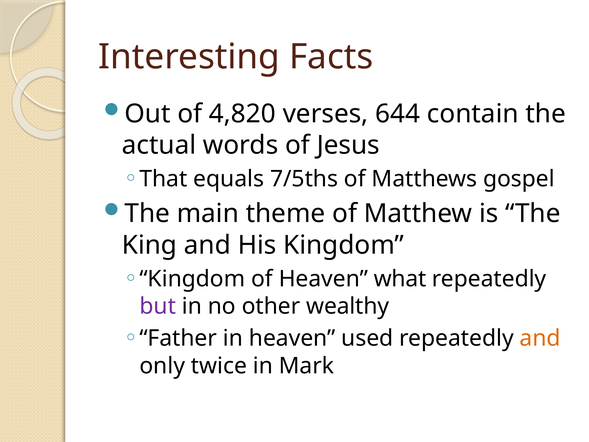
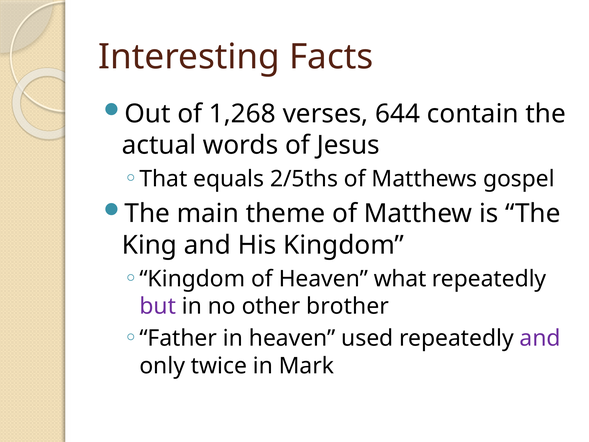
4,820: 4,820 -> 1,268
7/5ths: 7/5ths -> 2/5ths
wealthy: wealthy -> brother
and at (540, 338) colour: orange -> purple
